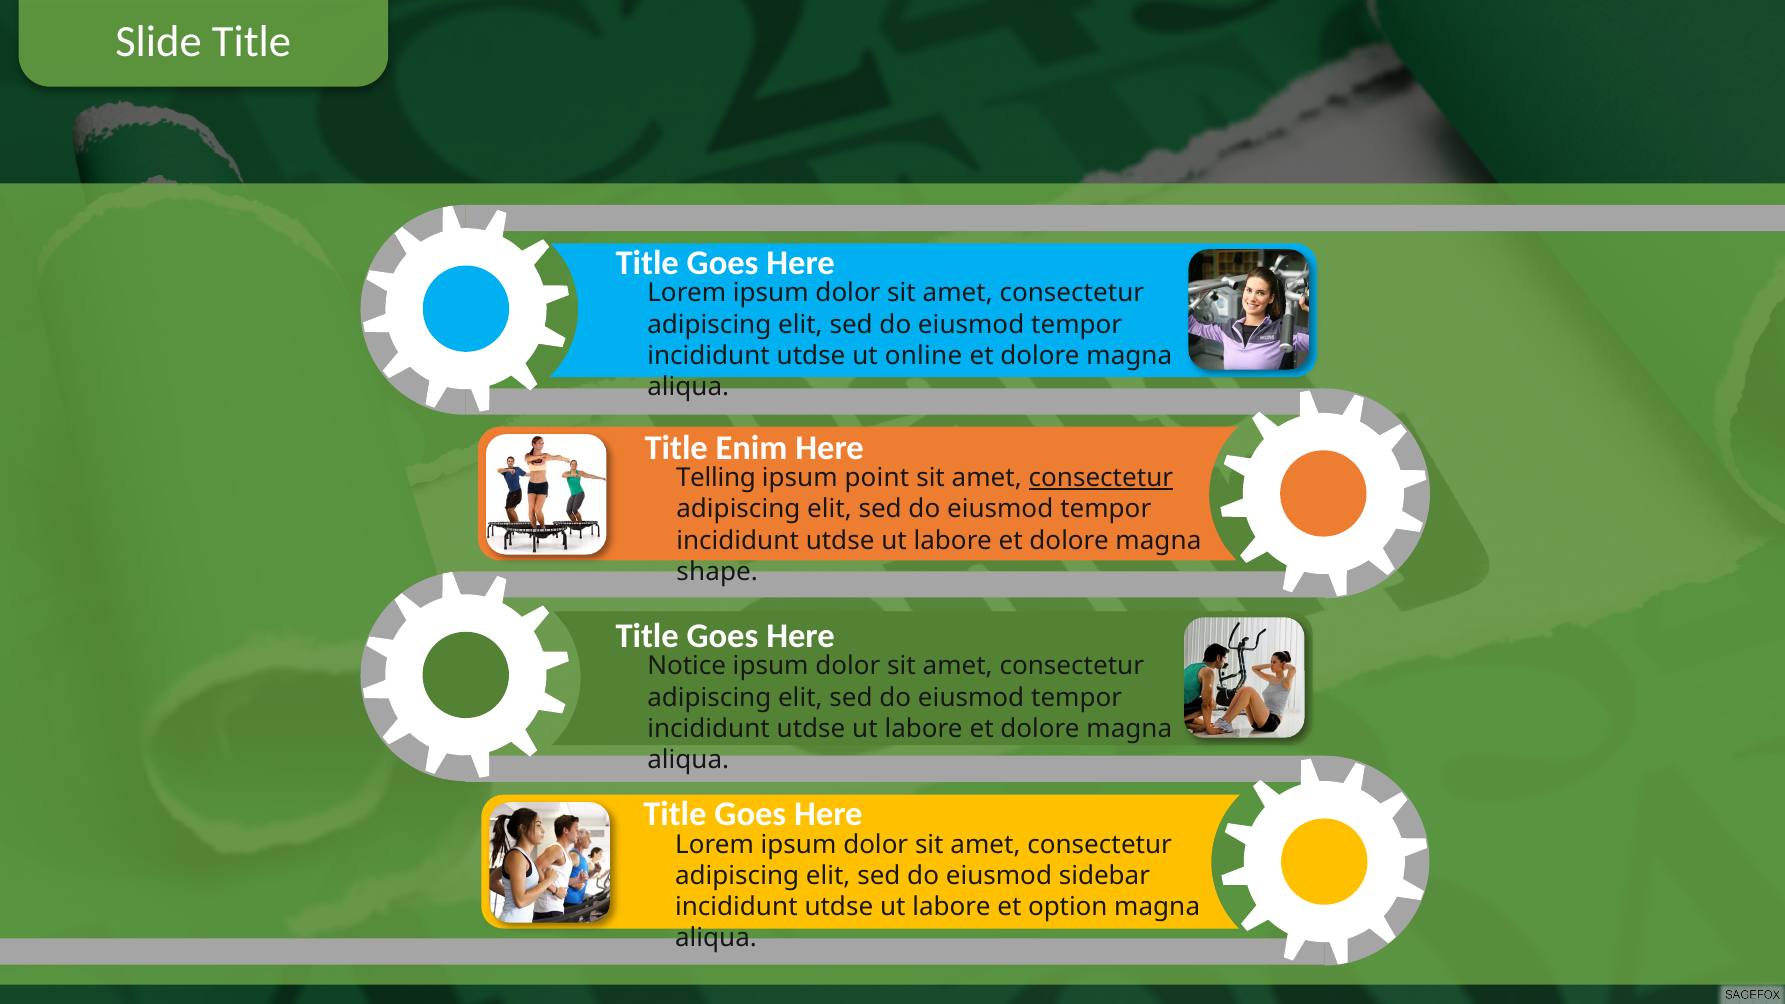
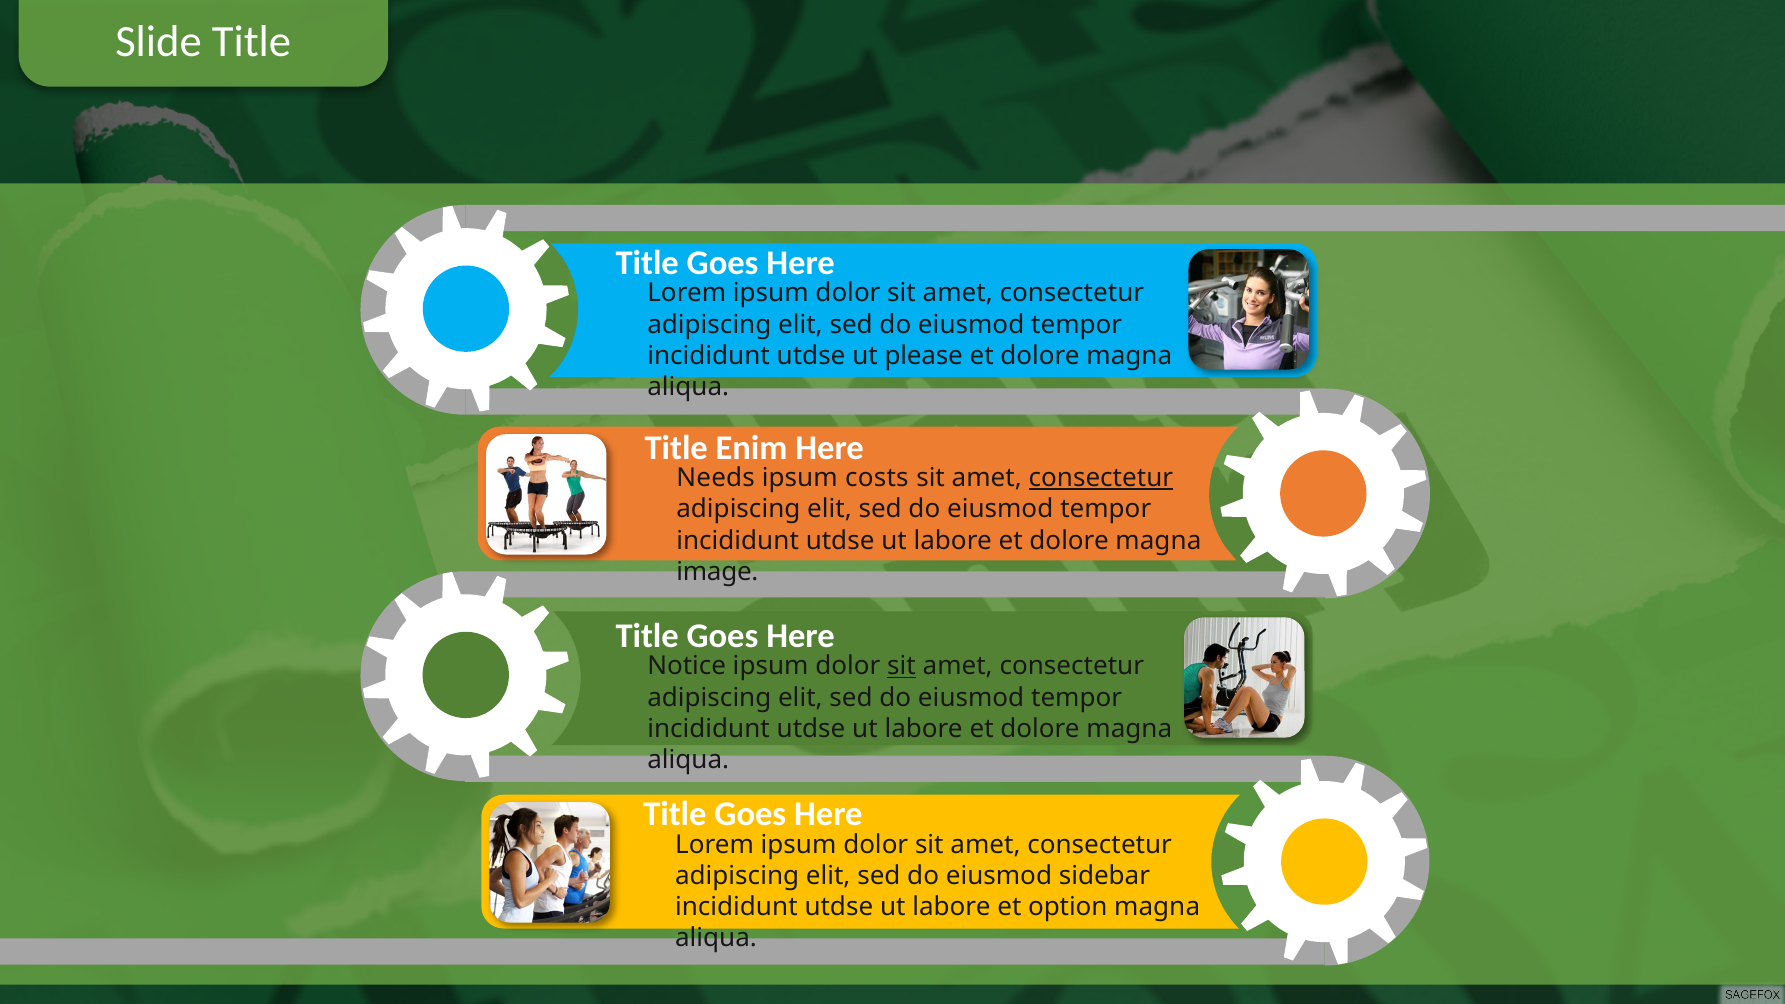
online: online -> please
Telling: Telling -> Needs
point: point -> costs
shape: shape -> image
sit at (901, 666) underline: none -> present
